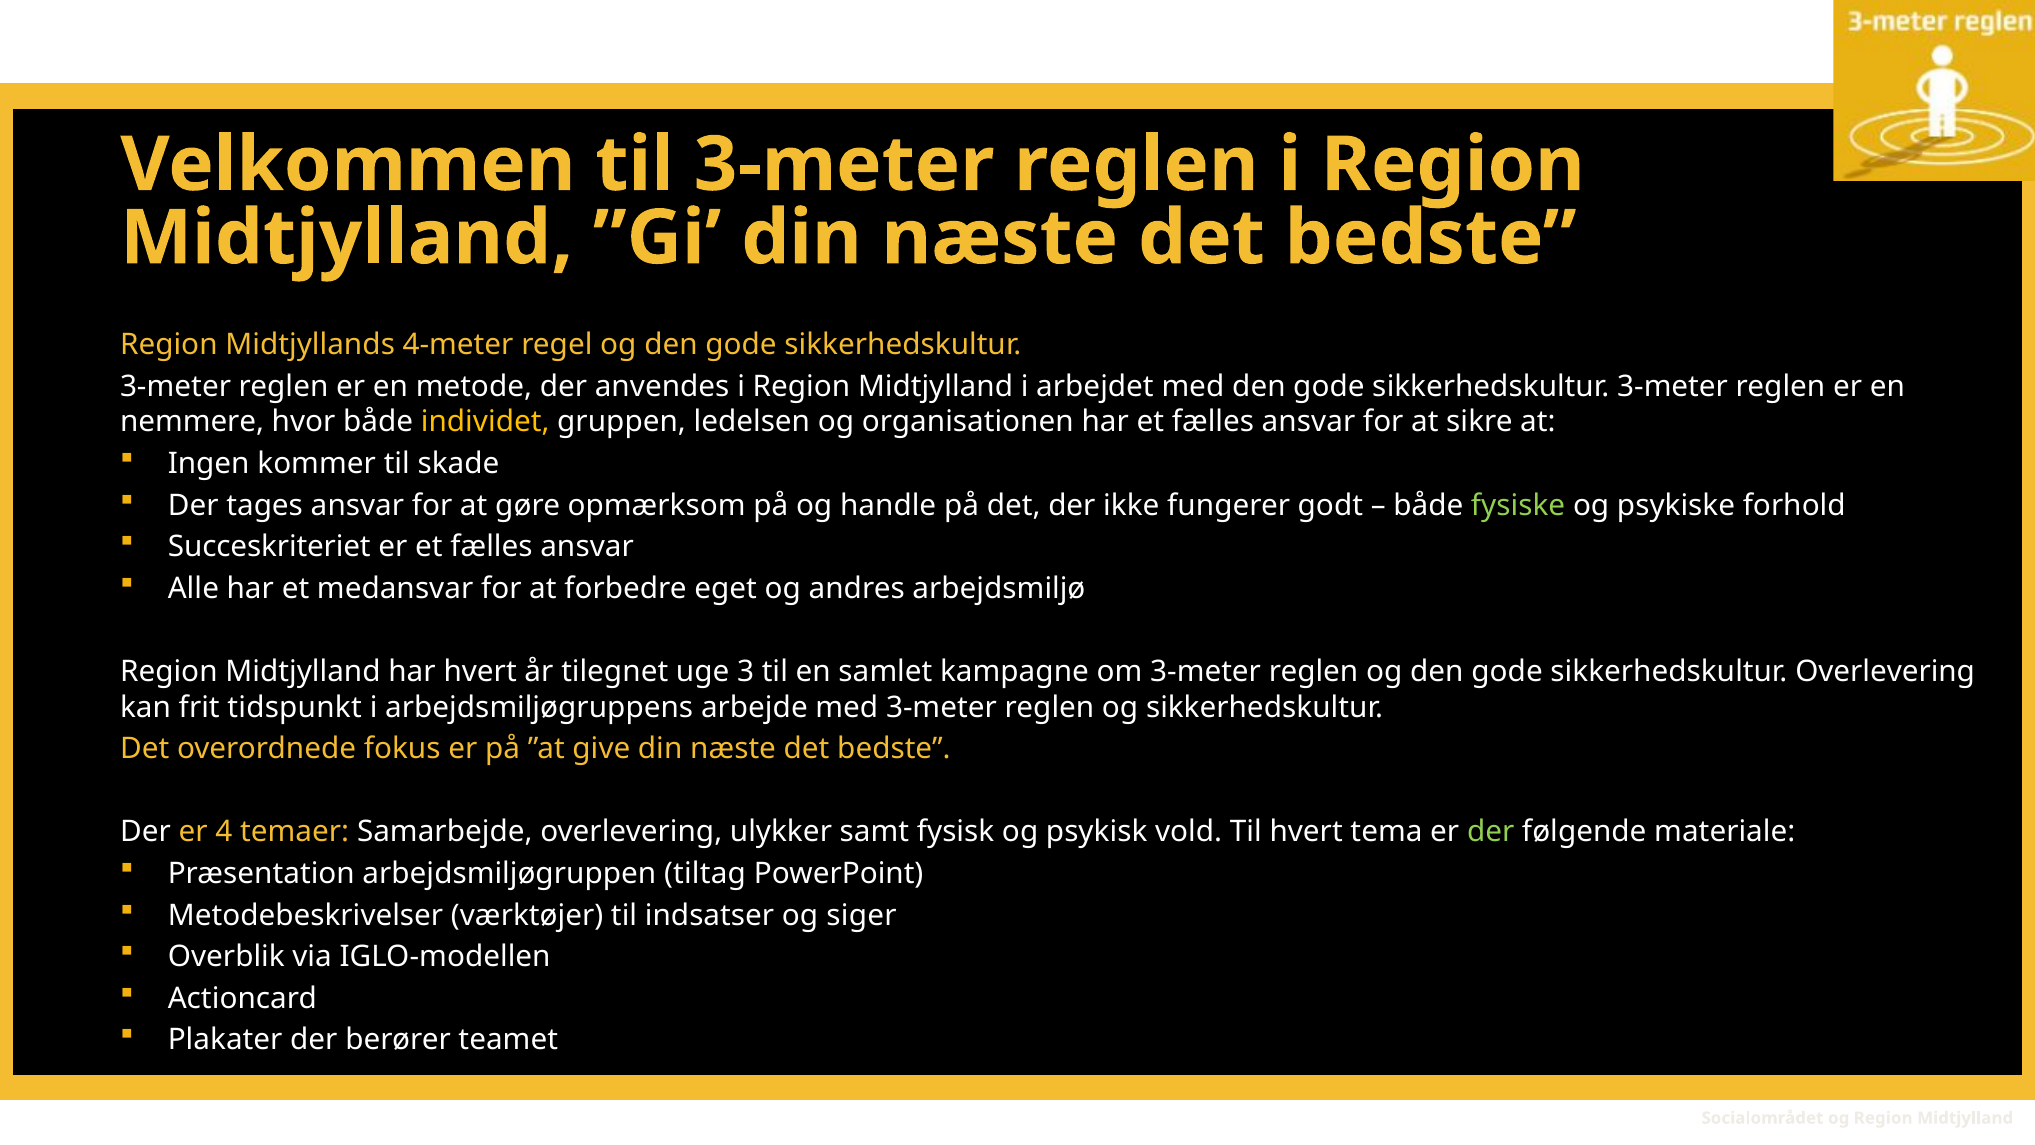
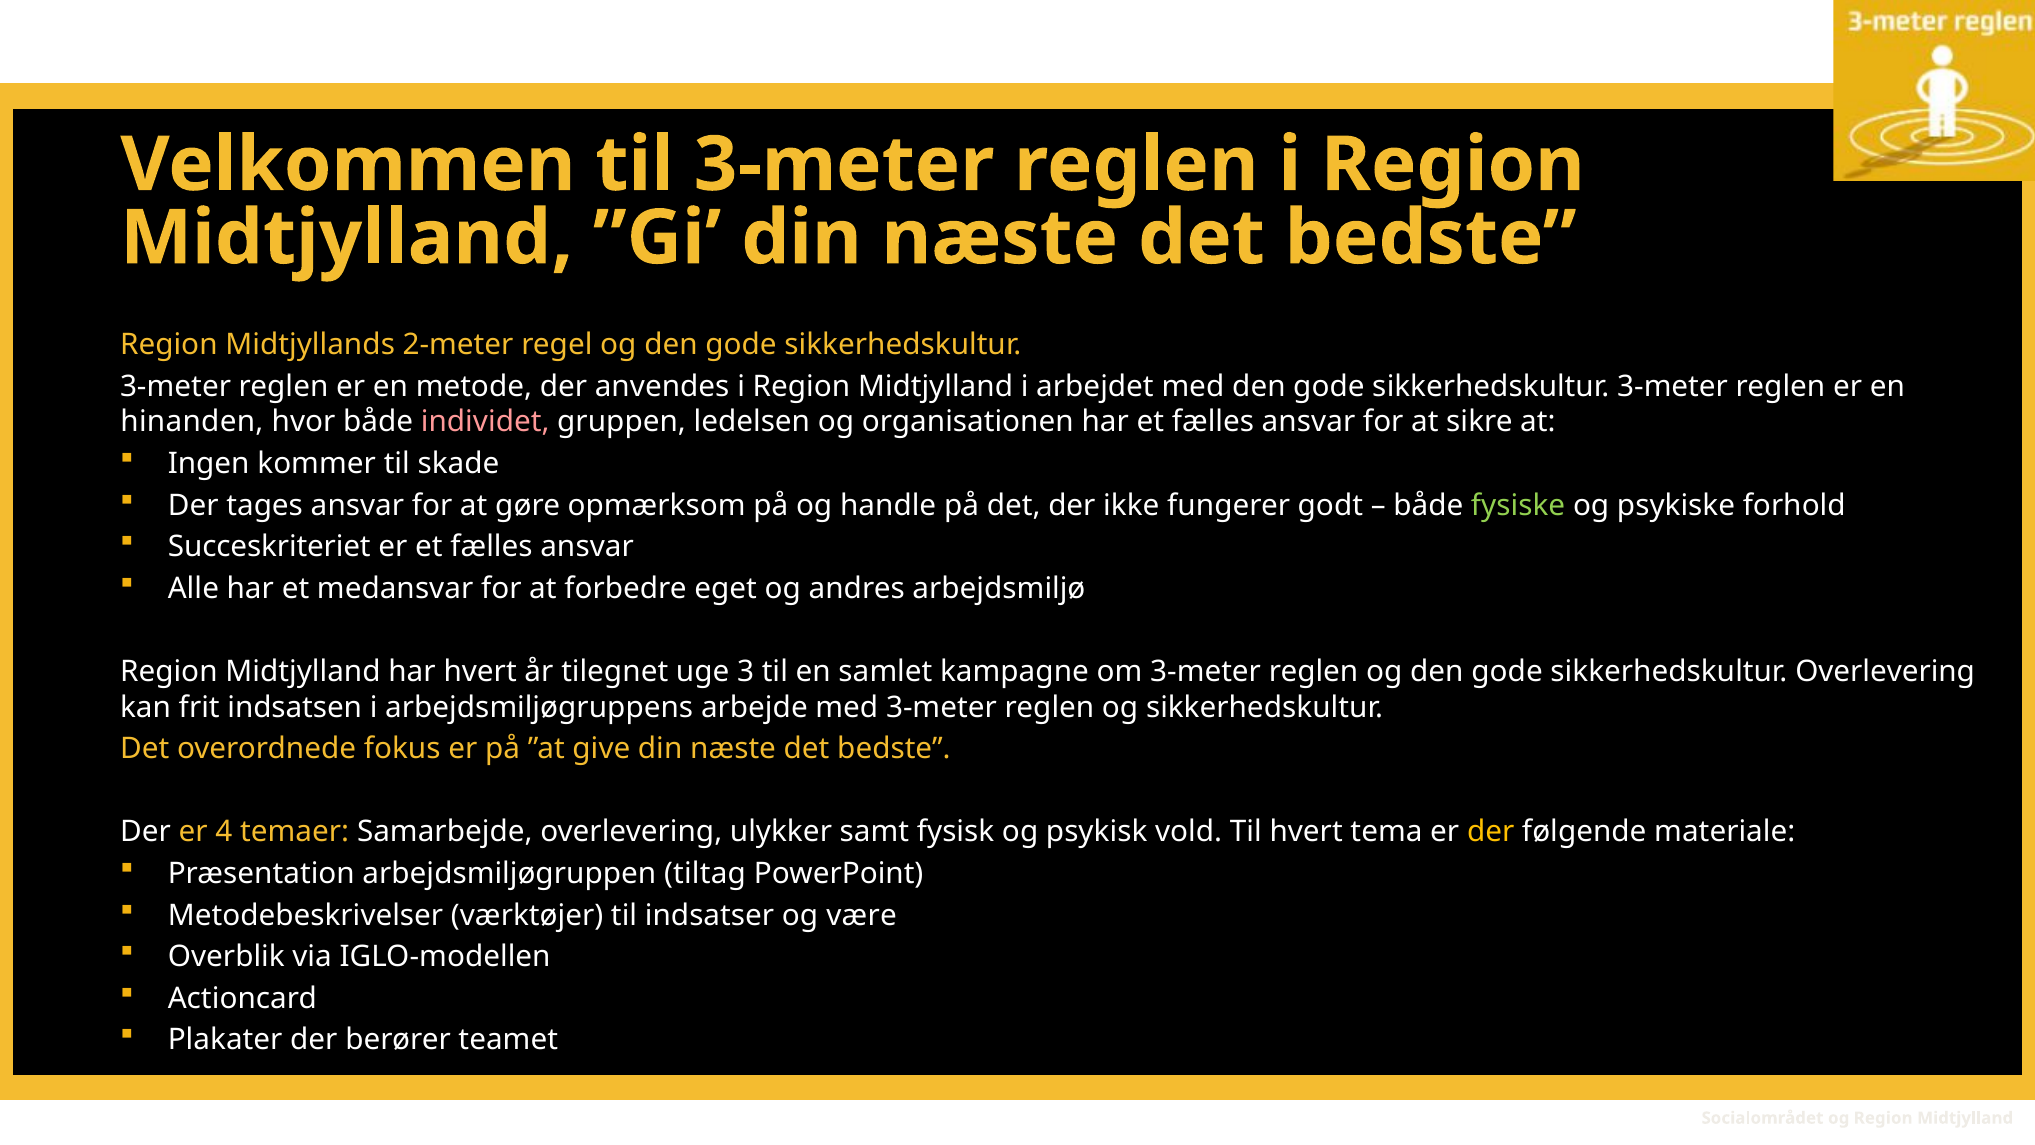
4-meter: 4-meter -> 2-meter
nemmere: nemmere -> hinanden
individet colour: yellow -> pink
tidspunkt: tidspunkt -> indsatsen
der at (1491, 832) colour: light green -> yellow
siger: siger -> være
